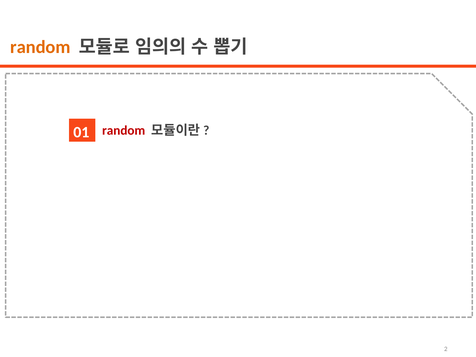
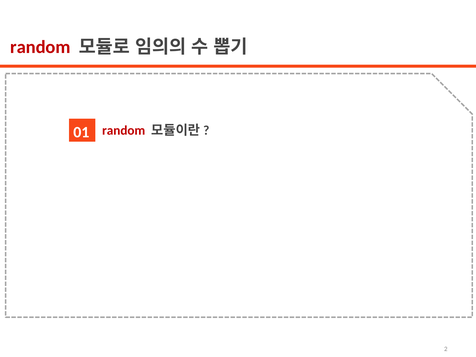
random at (40, 47) colour: orange -> red
